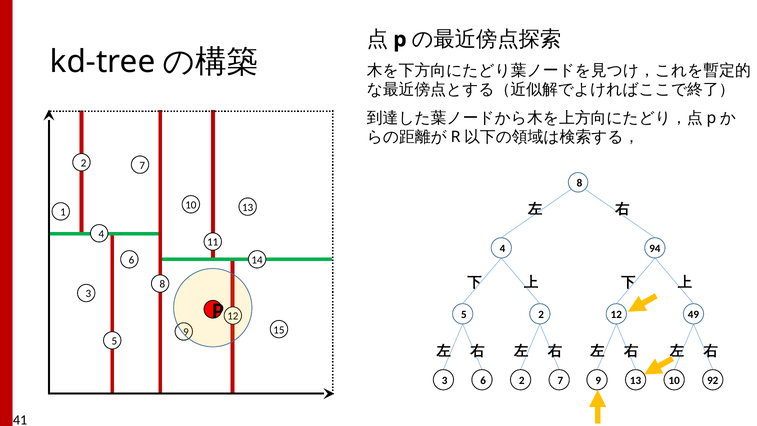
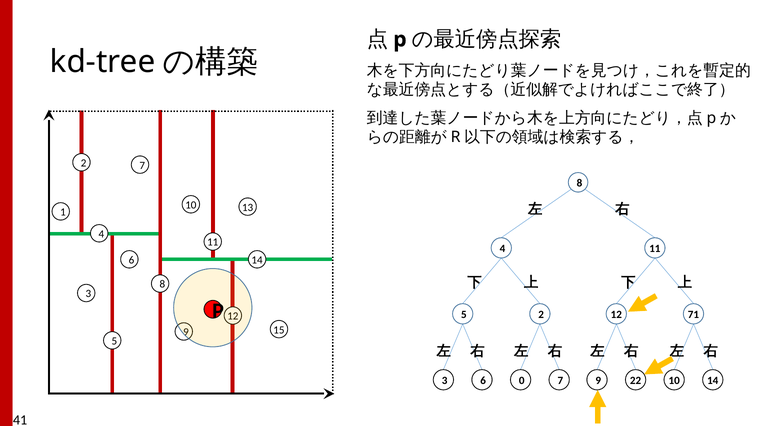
4 94: 94 -> 11
49: 49 -> 71
6 2: 2 -> 0
9 13: 13 -> 22
10 92: 92 -> 14
